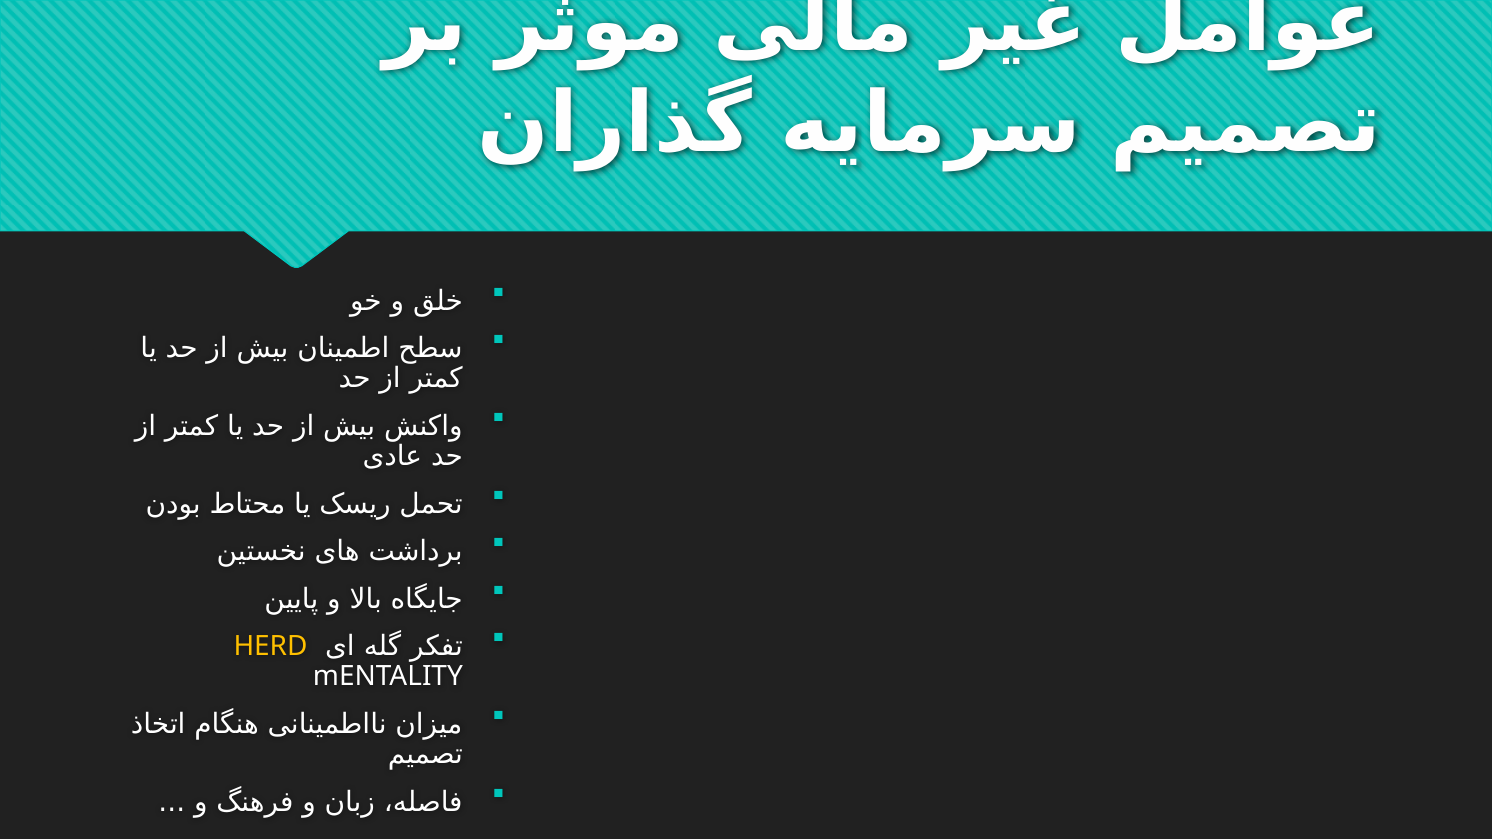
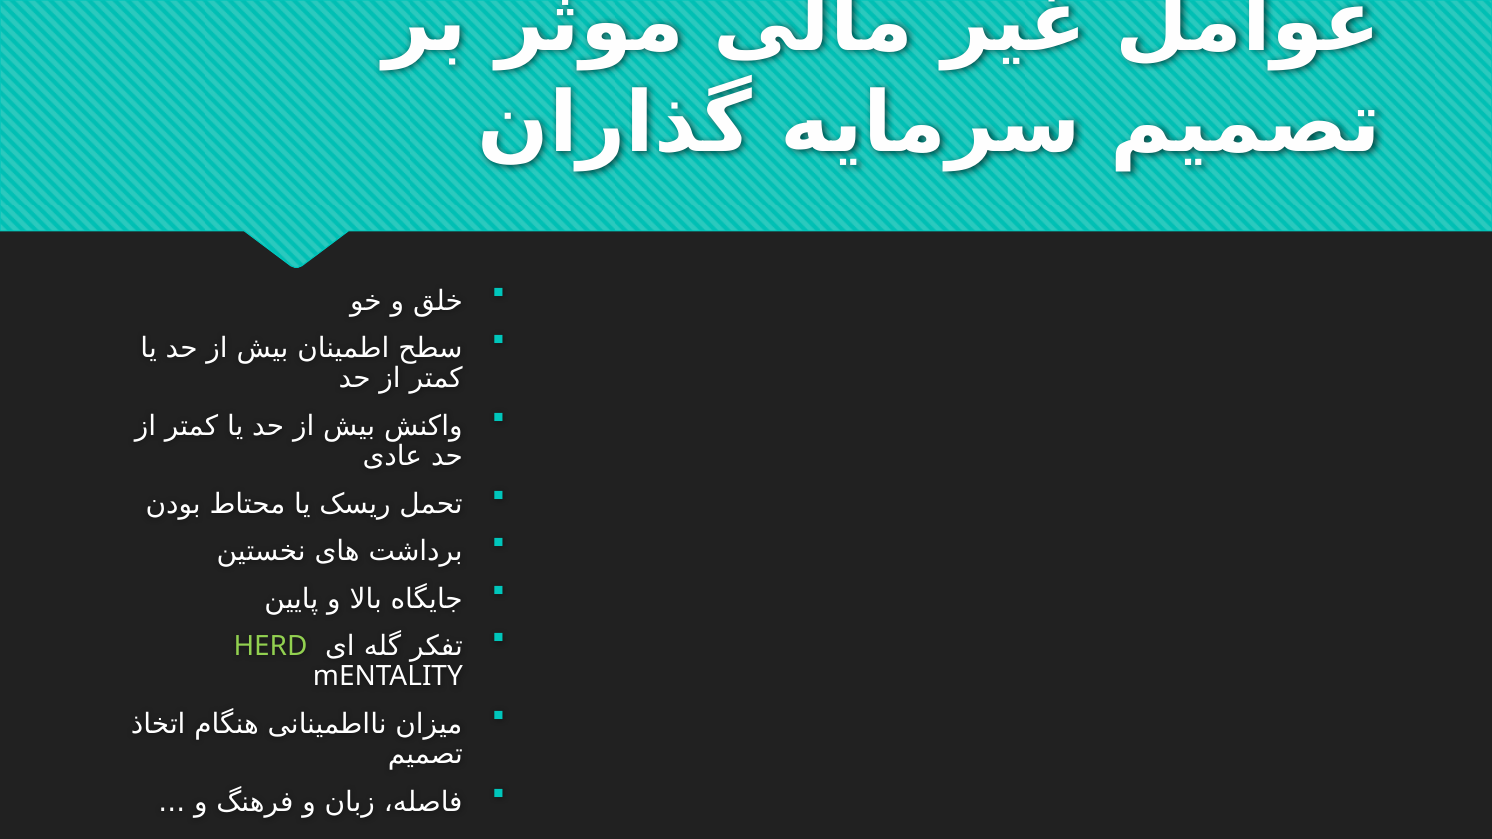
HERD colour: yellow -> light green
